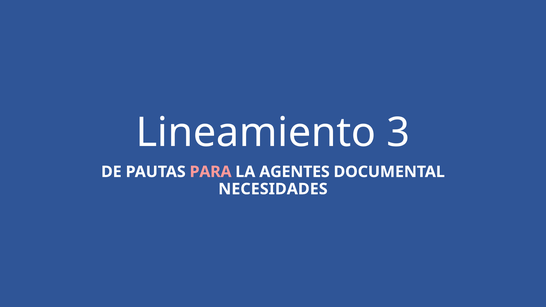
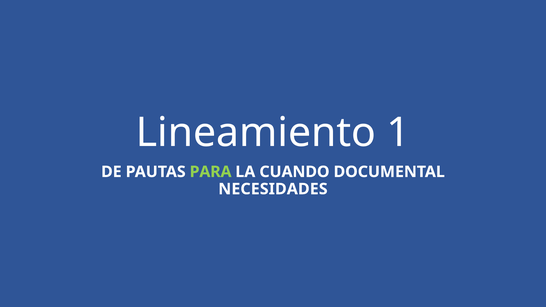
3: 3 -> 1
PARA colour: pink -> light green
AGENTES: AGENTES -> CUANDO
